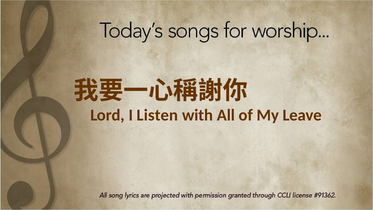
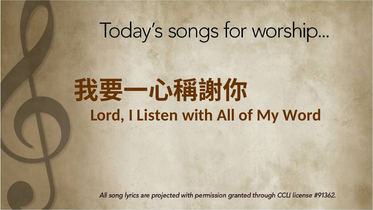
Leave: Leave -> Word
